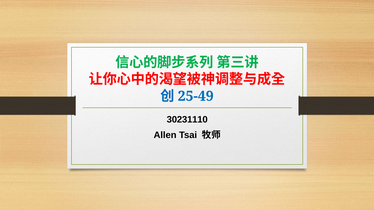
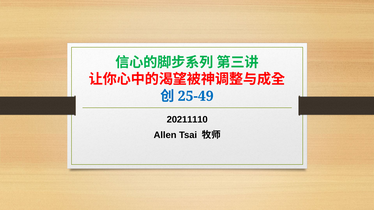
30231110: 30231110 -> 20211110
